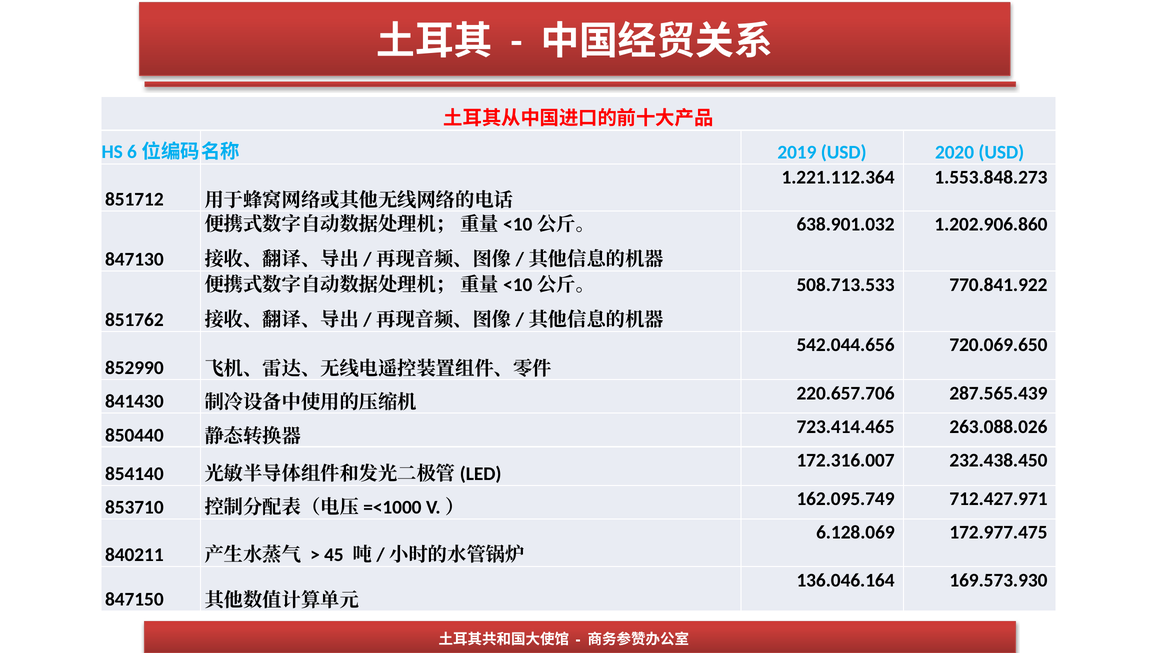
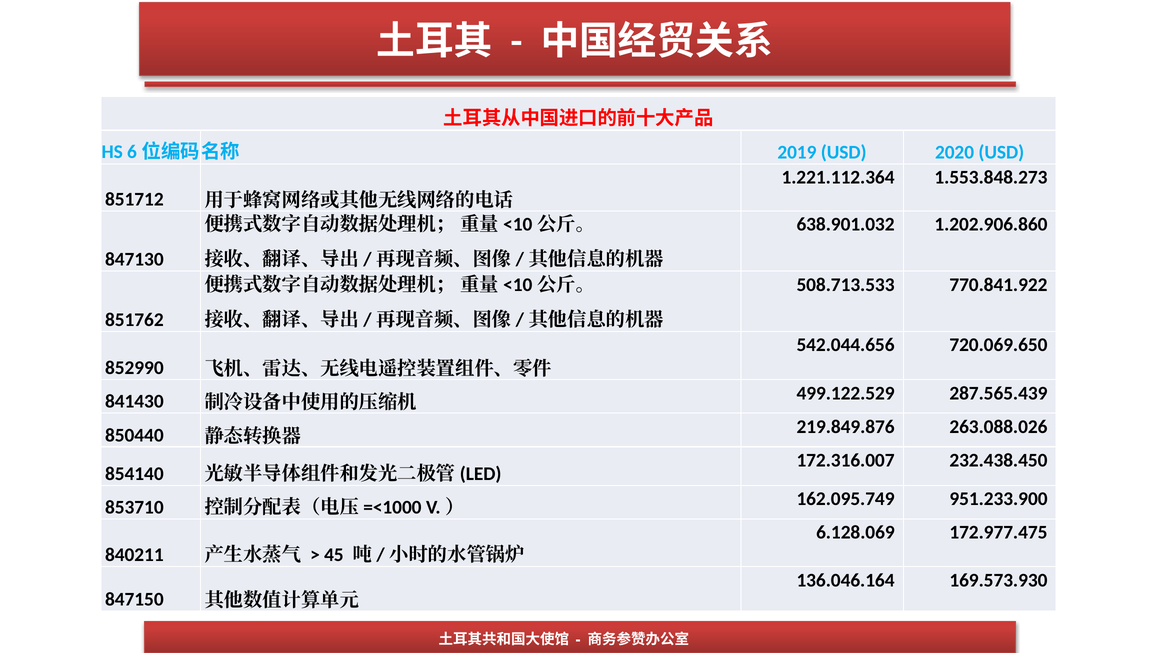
220.657.706: 220.657.706 -> 499.122.529
723.414.465: 723.414.465 -> 219.849.876
712.427.971: 712.427.971 -> 951.233.900
